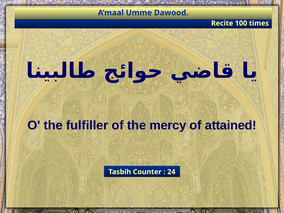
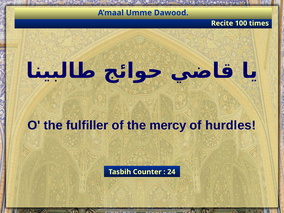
attained: attained -> hurdles
